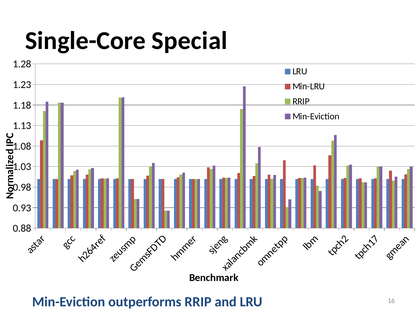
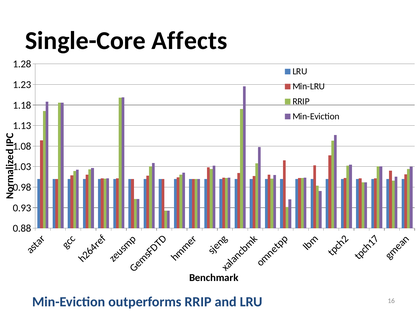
Special: Special -> Affects
